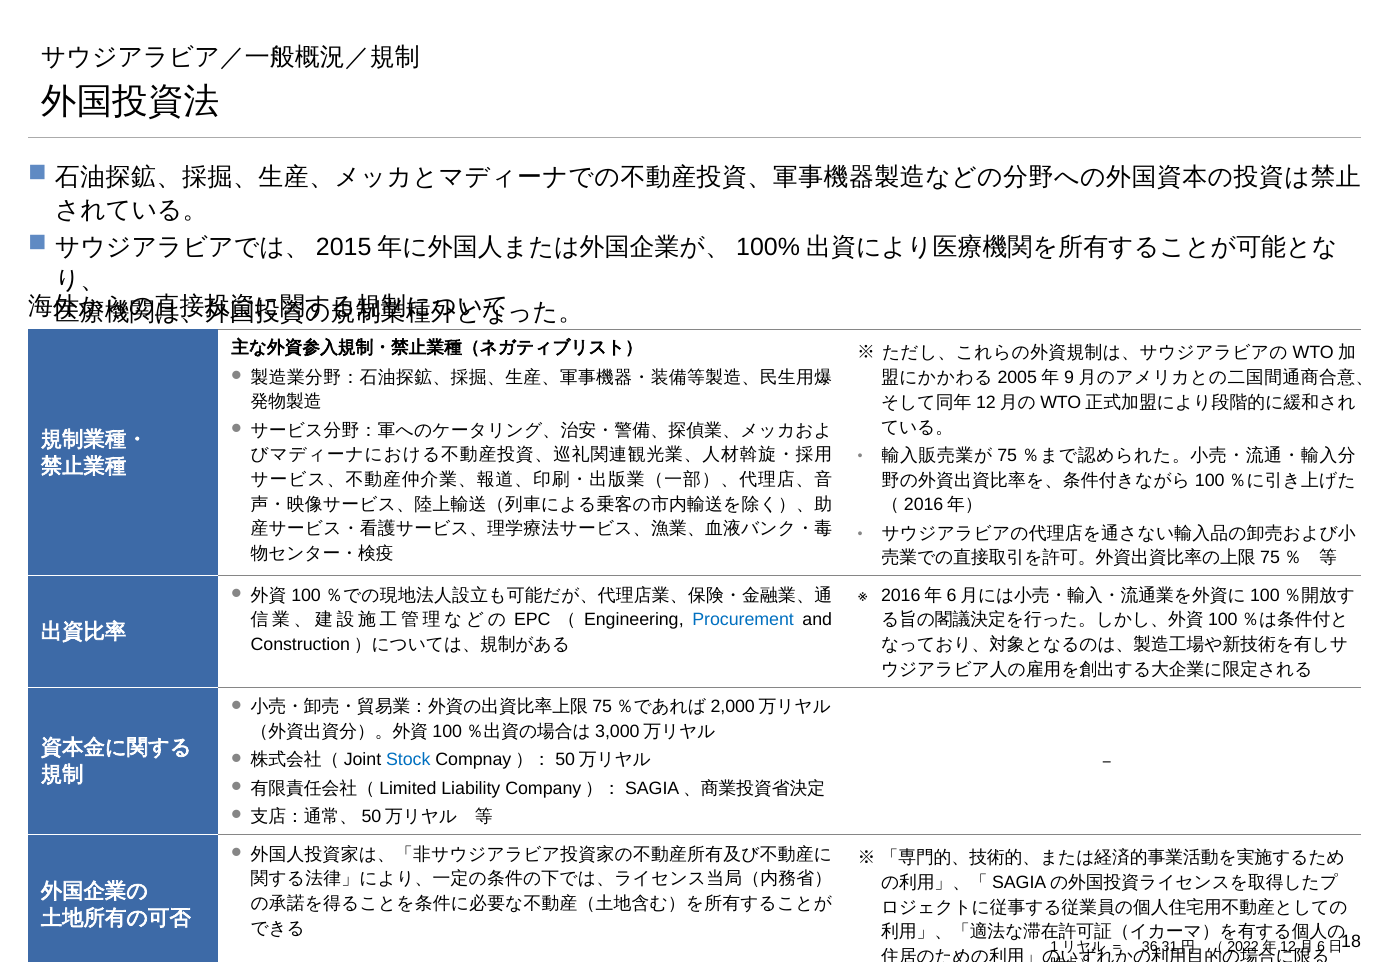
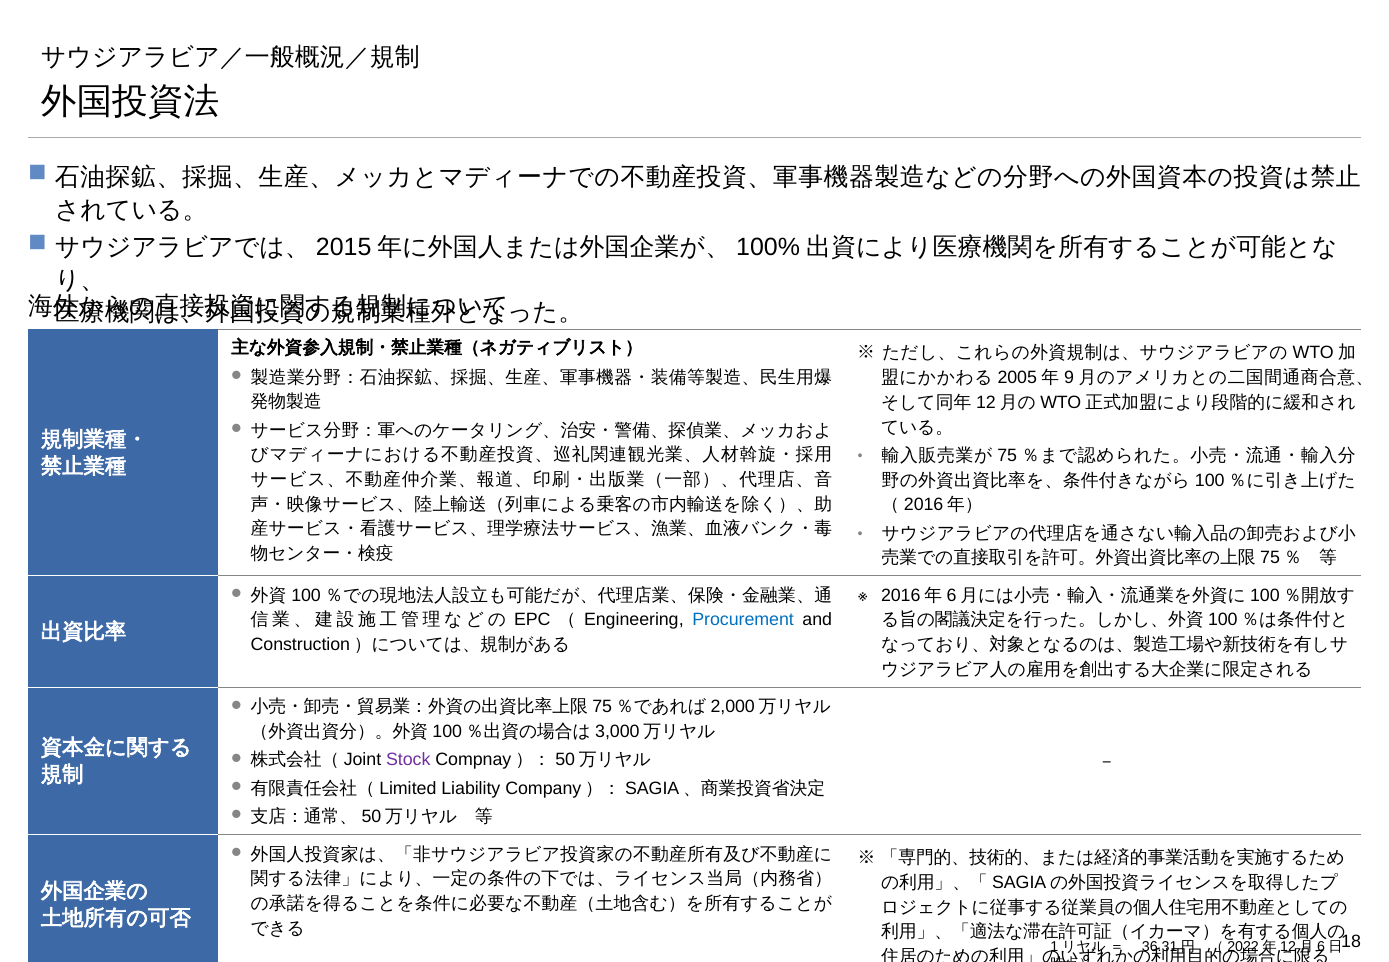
Stock colour: blue -> purple
